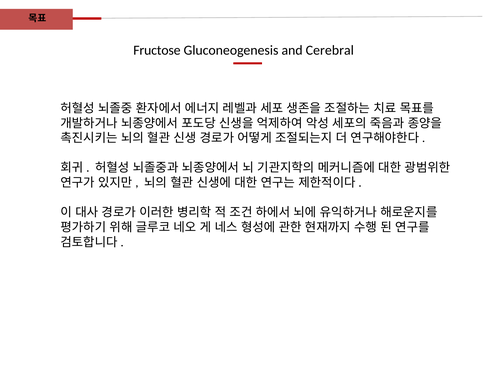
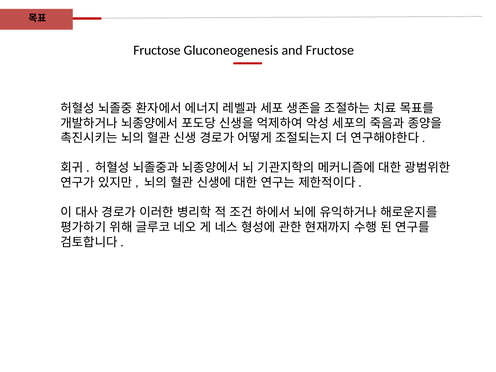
and Cerebral: Cerebral -> Fructose
